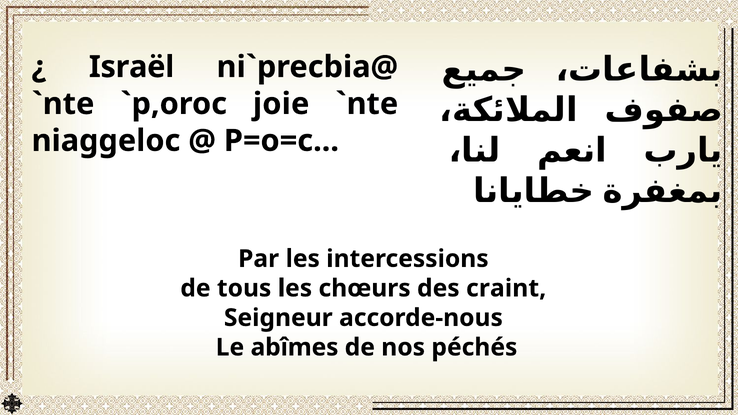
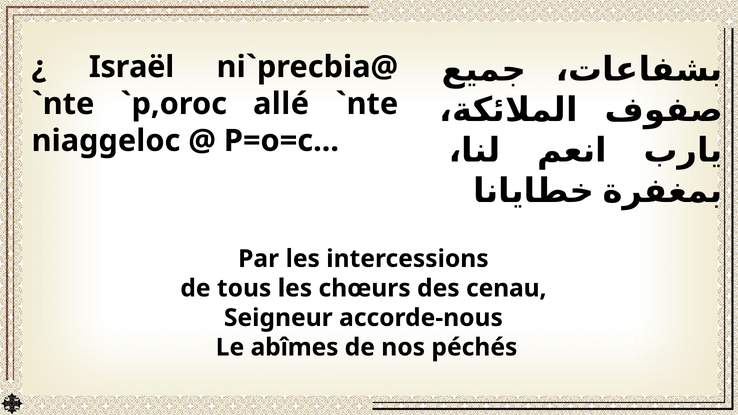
joie: joie -> allé
craint: craint -> cenau
